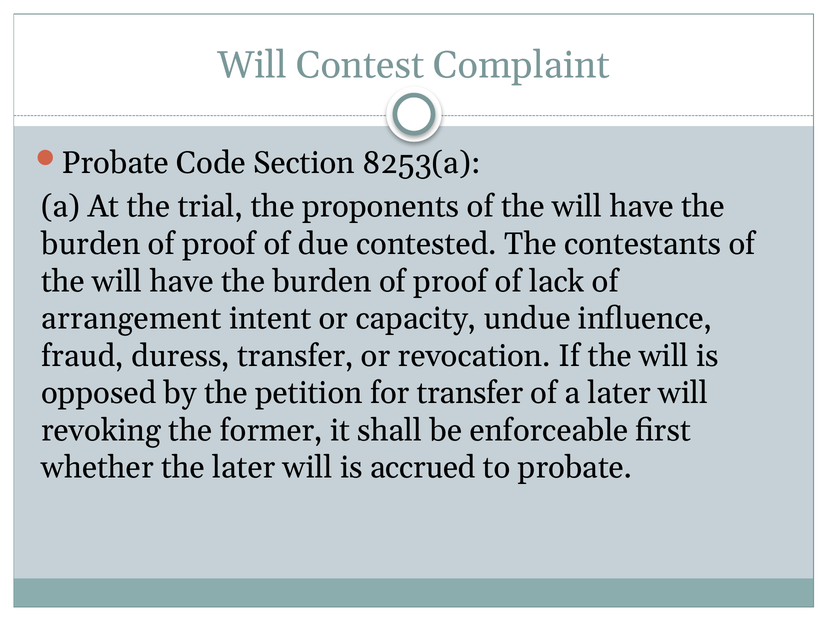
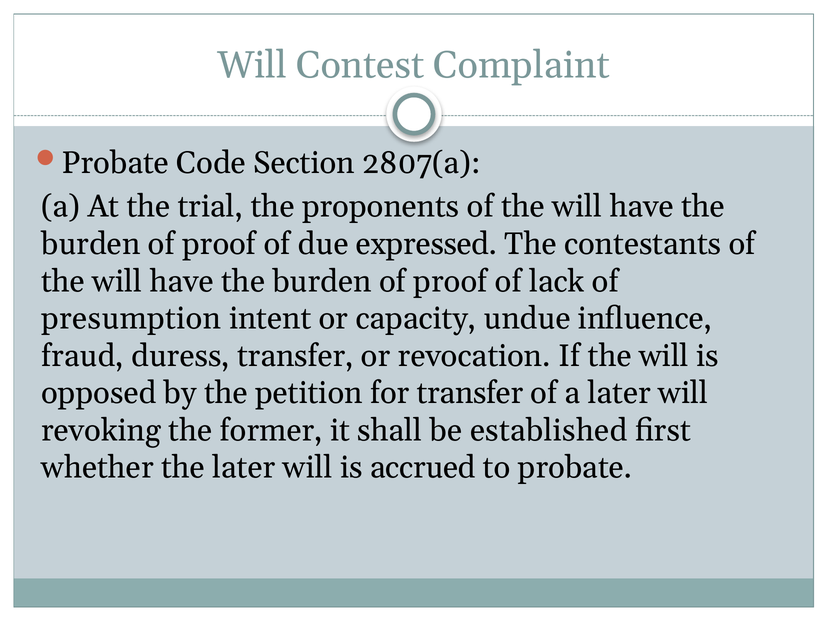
8253(a: 8253(a -> 2807(a
contested: contested -> expressed
arrangement: arrangement -> presumption
enforceable: enforceable -> established
